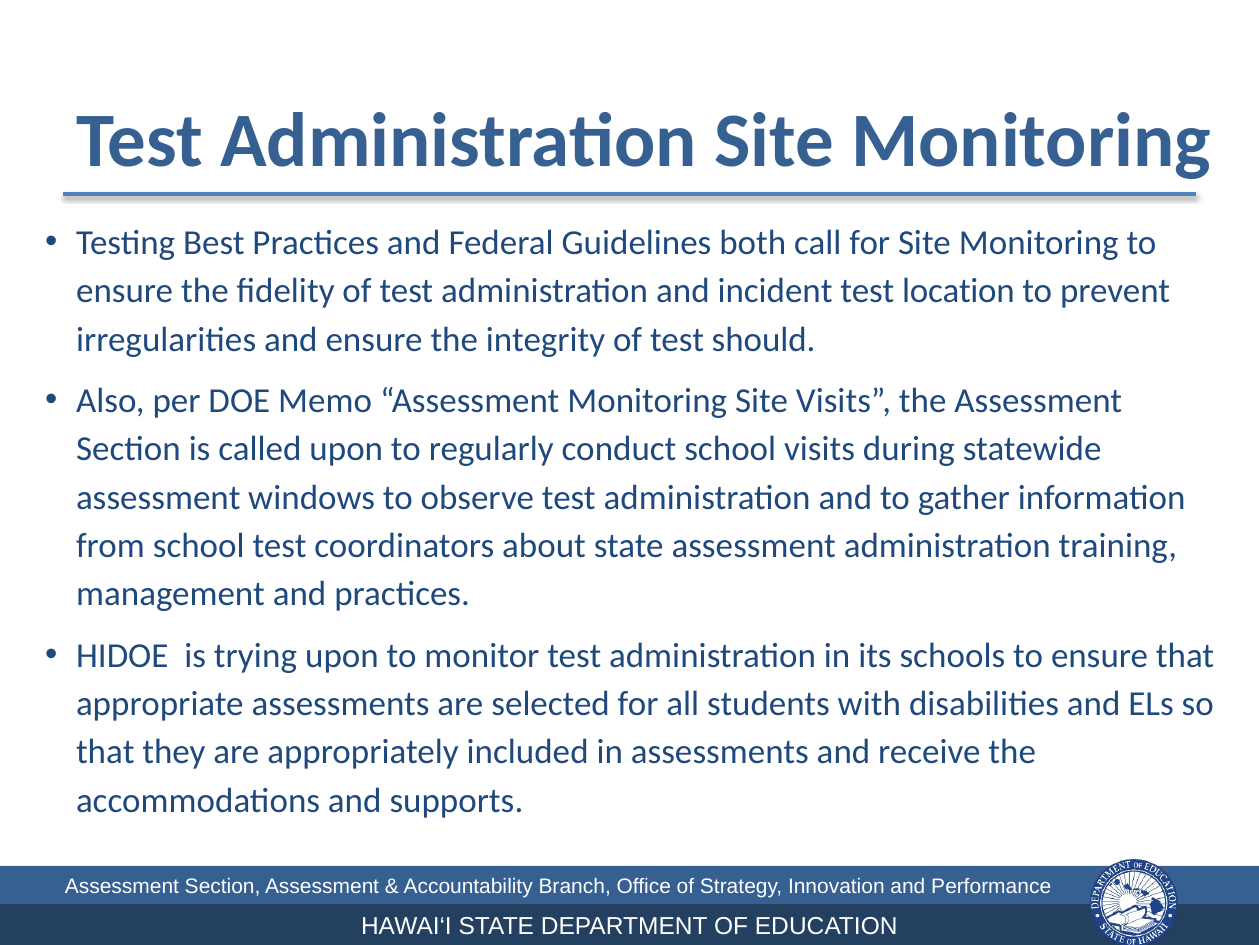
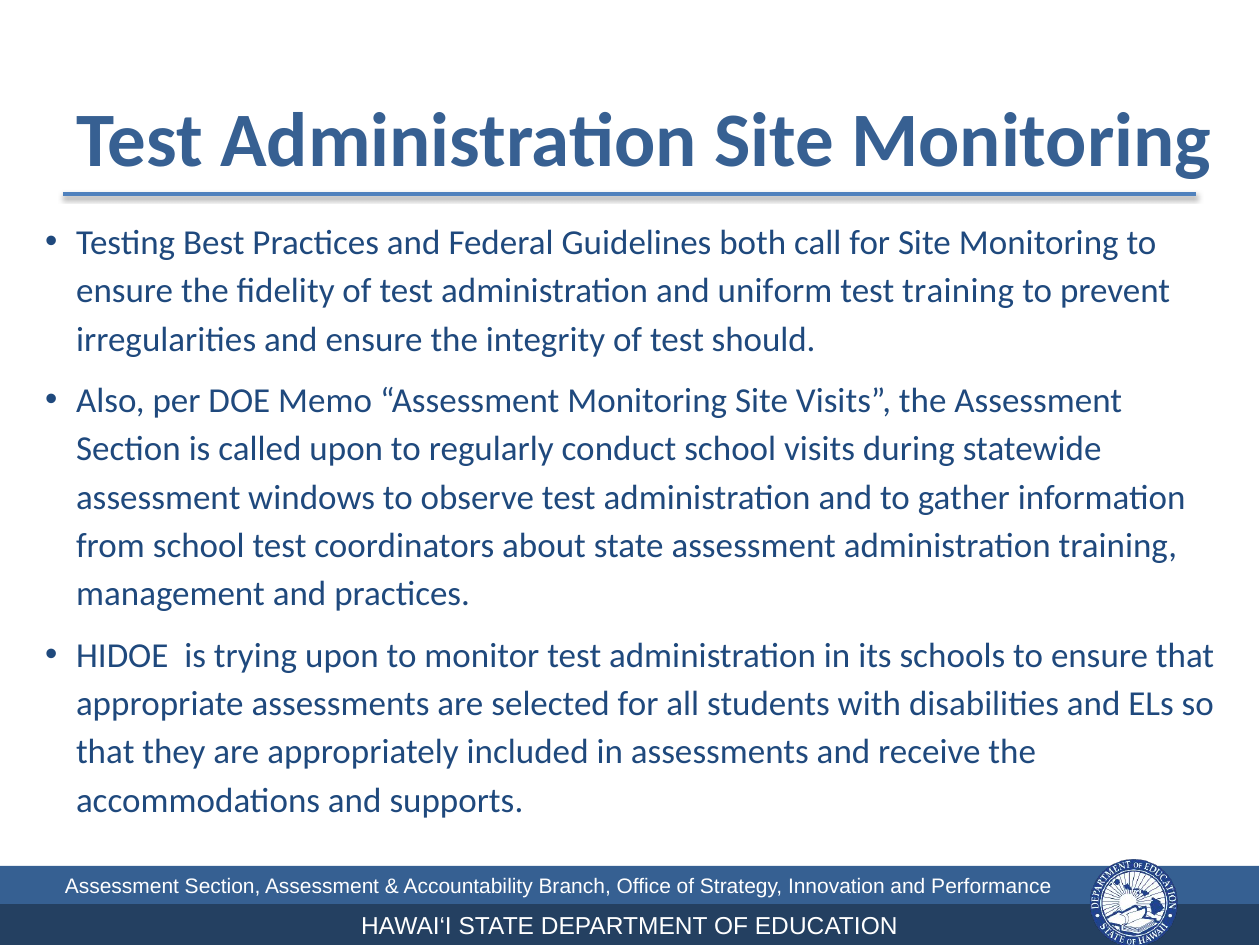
incident: incident -> uniform
test location: location -> training
